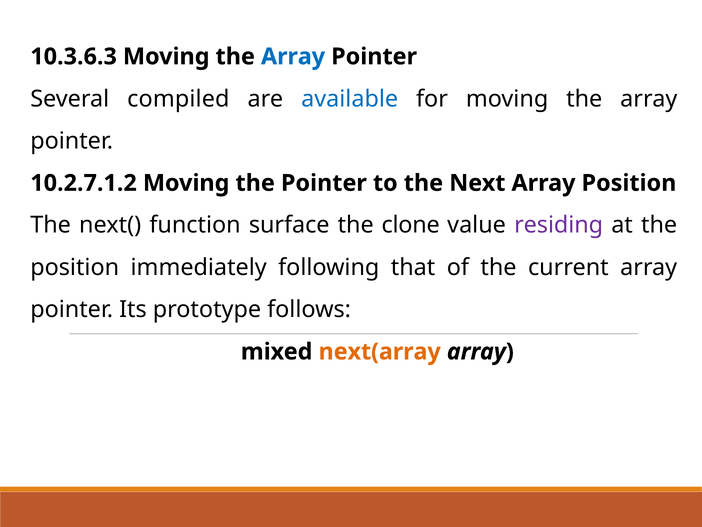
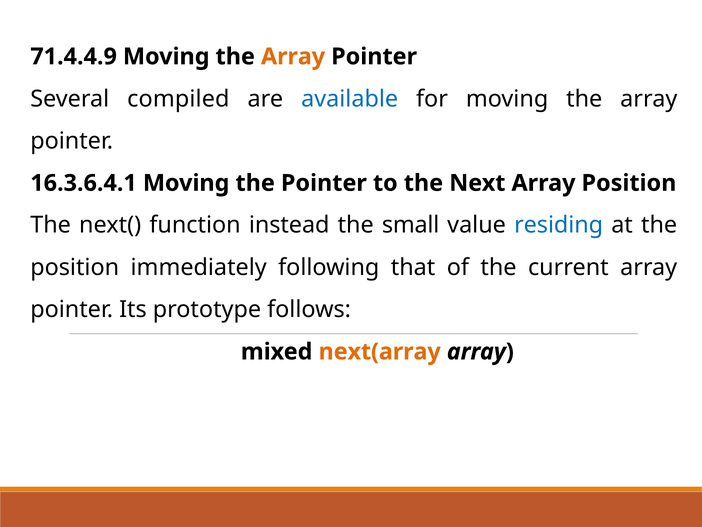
10.3.6.3: 10.3.6.3 -> 71.4.4.9
Array at (293, 57) colour: blue -> orange
10.2.7.1.2: 10.2.7.1.2 -> 16.3.6.4.1
surface: surface -> instead
clone: clone -> small
residing colour: purple -> blue
